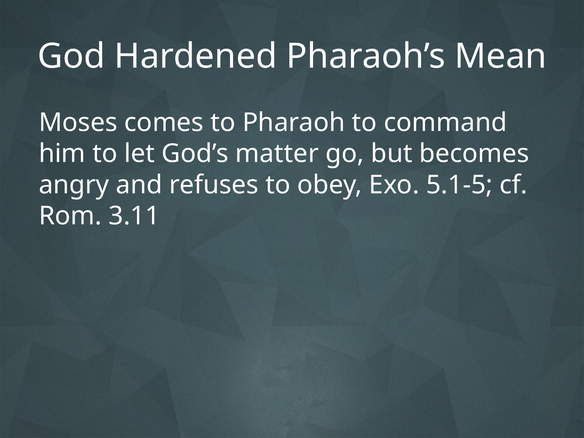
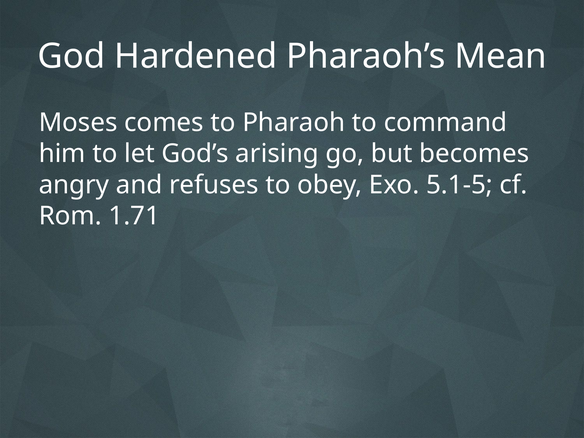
matter: matter -> arising
3.11: 3.11 -> 1.71
